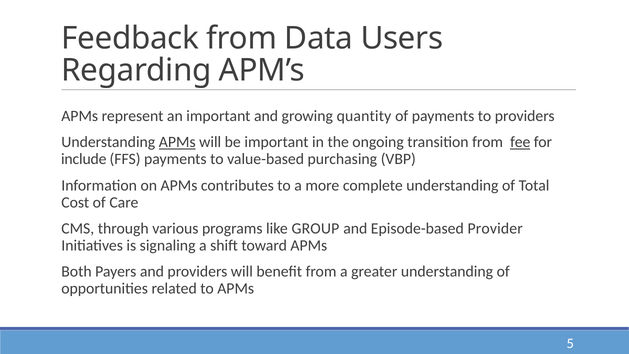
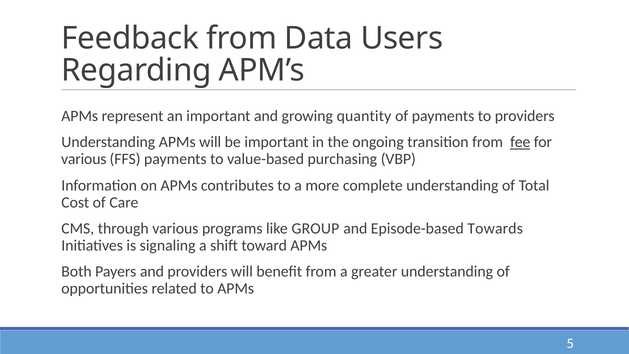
APMs at (177, 142) underline: present -> none
include at (84, 159): include -> various
Provider: Provider -> Towards
